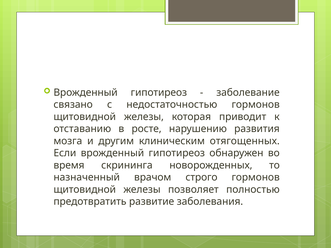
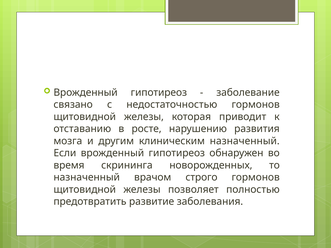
клиническим отягощенных: отягощенных -> назначенный
